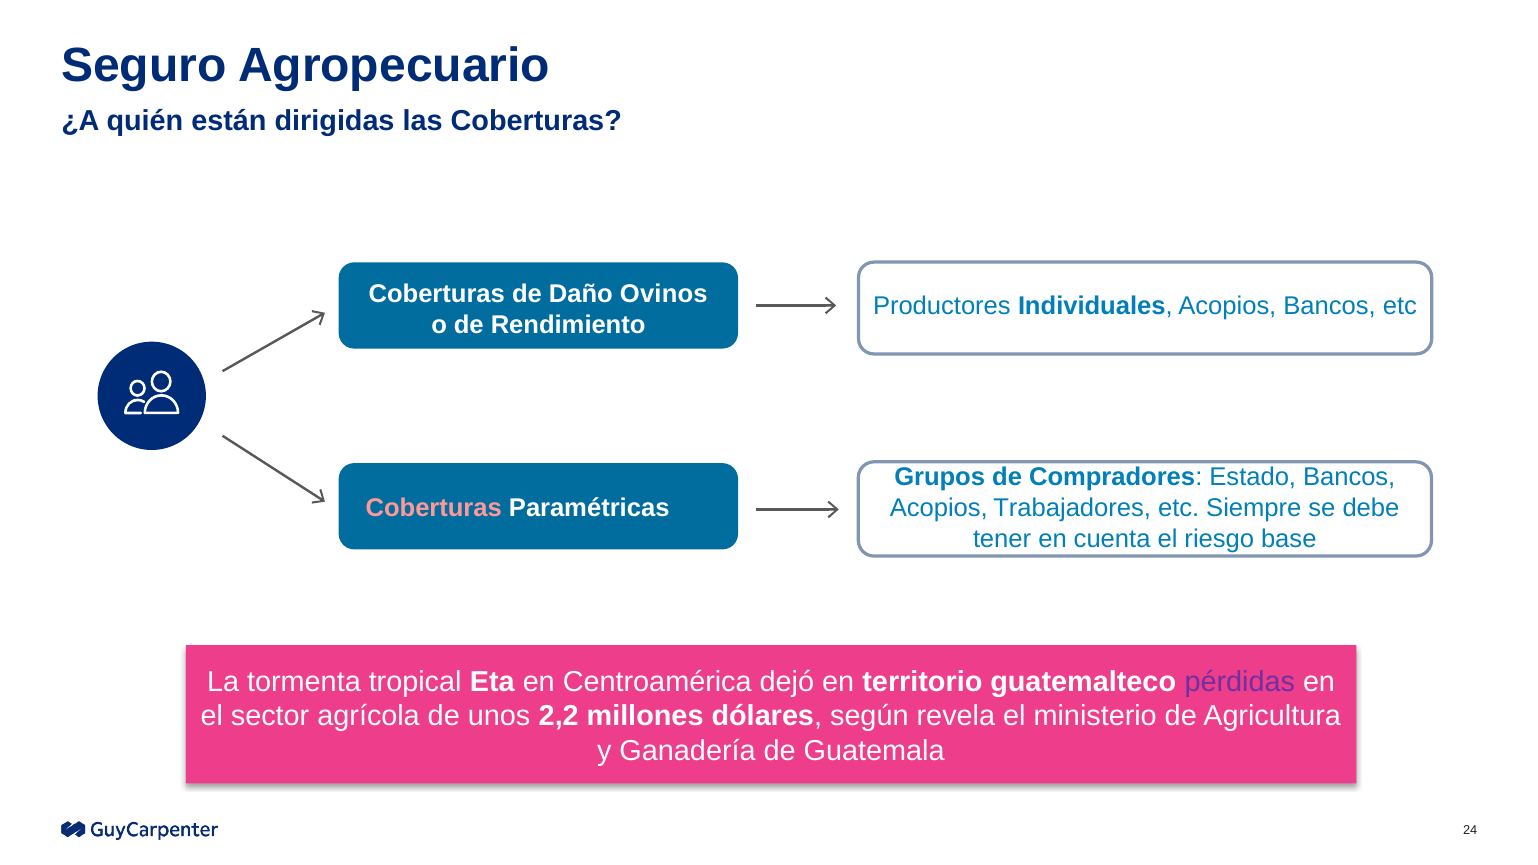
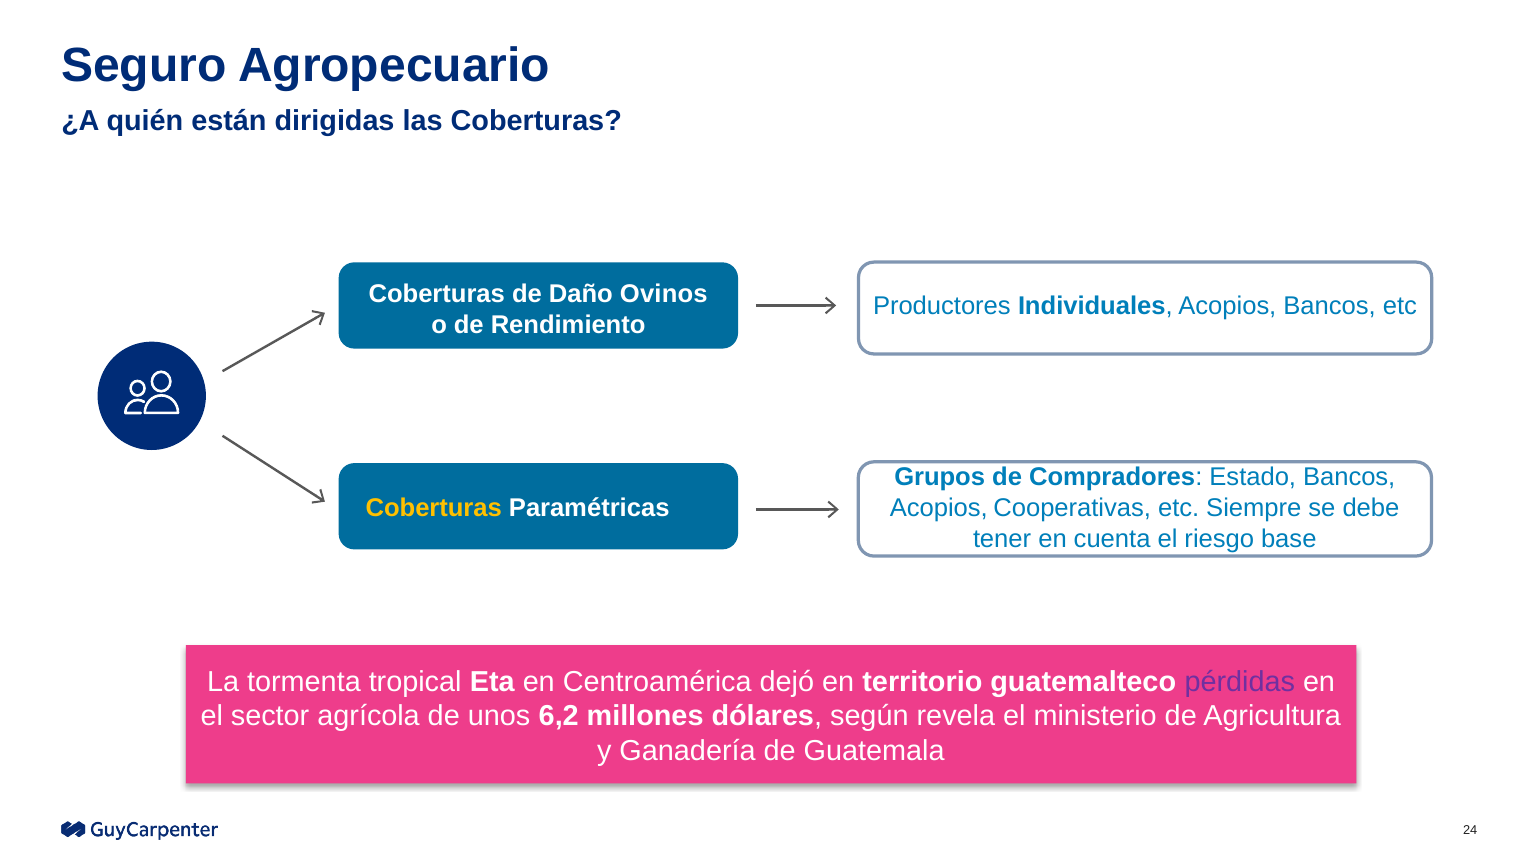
Coberturas at (434, 508) colour: pink -> yellow
Trabajadores: Trabajadores -> Cooperativas
2,2: 2,2 -> 6,2
